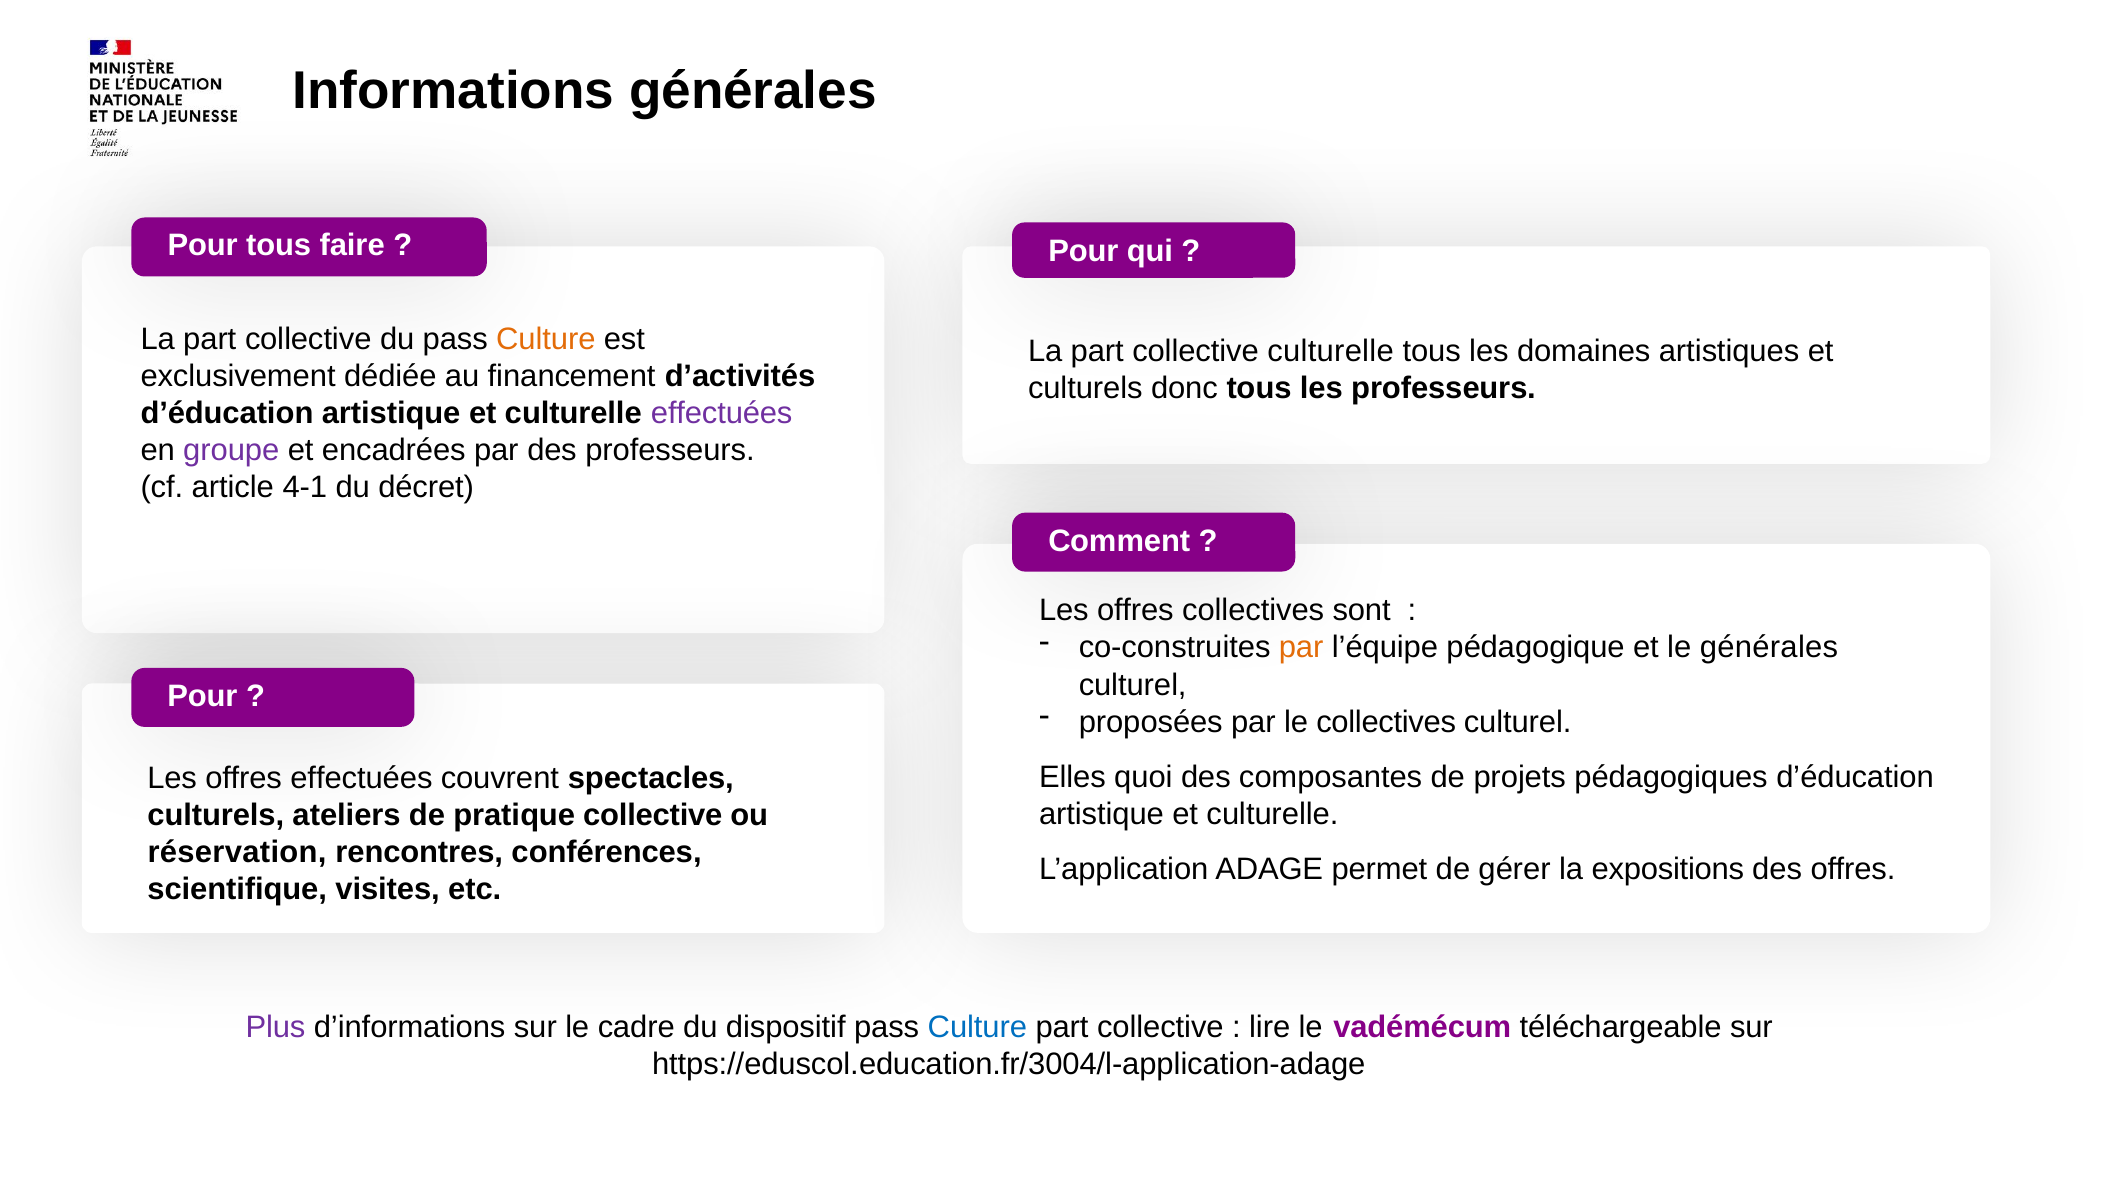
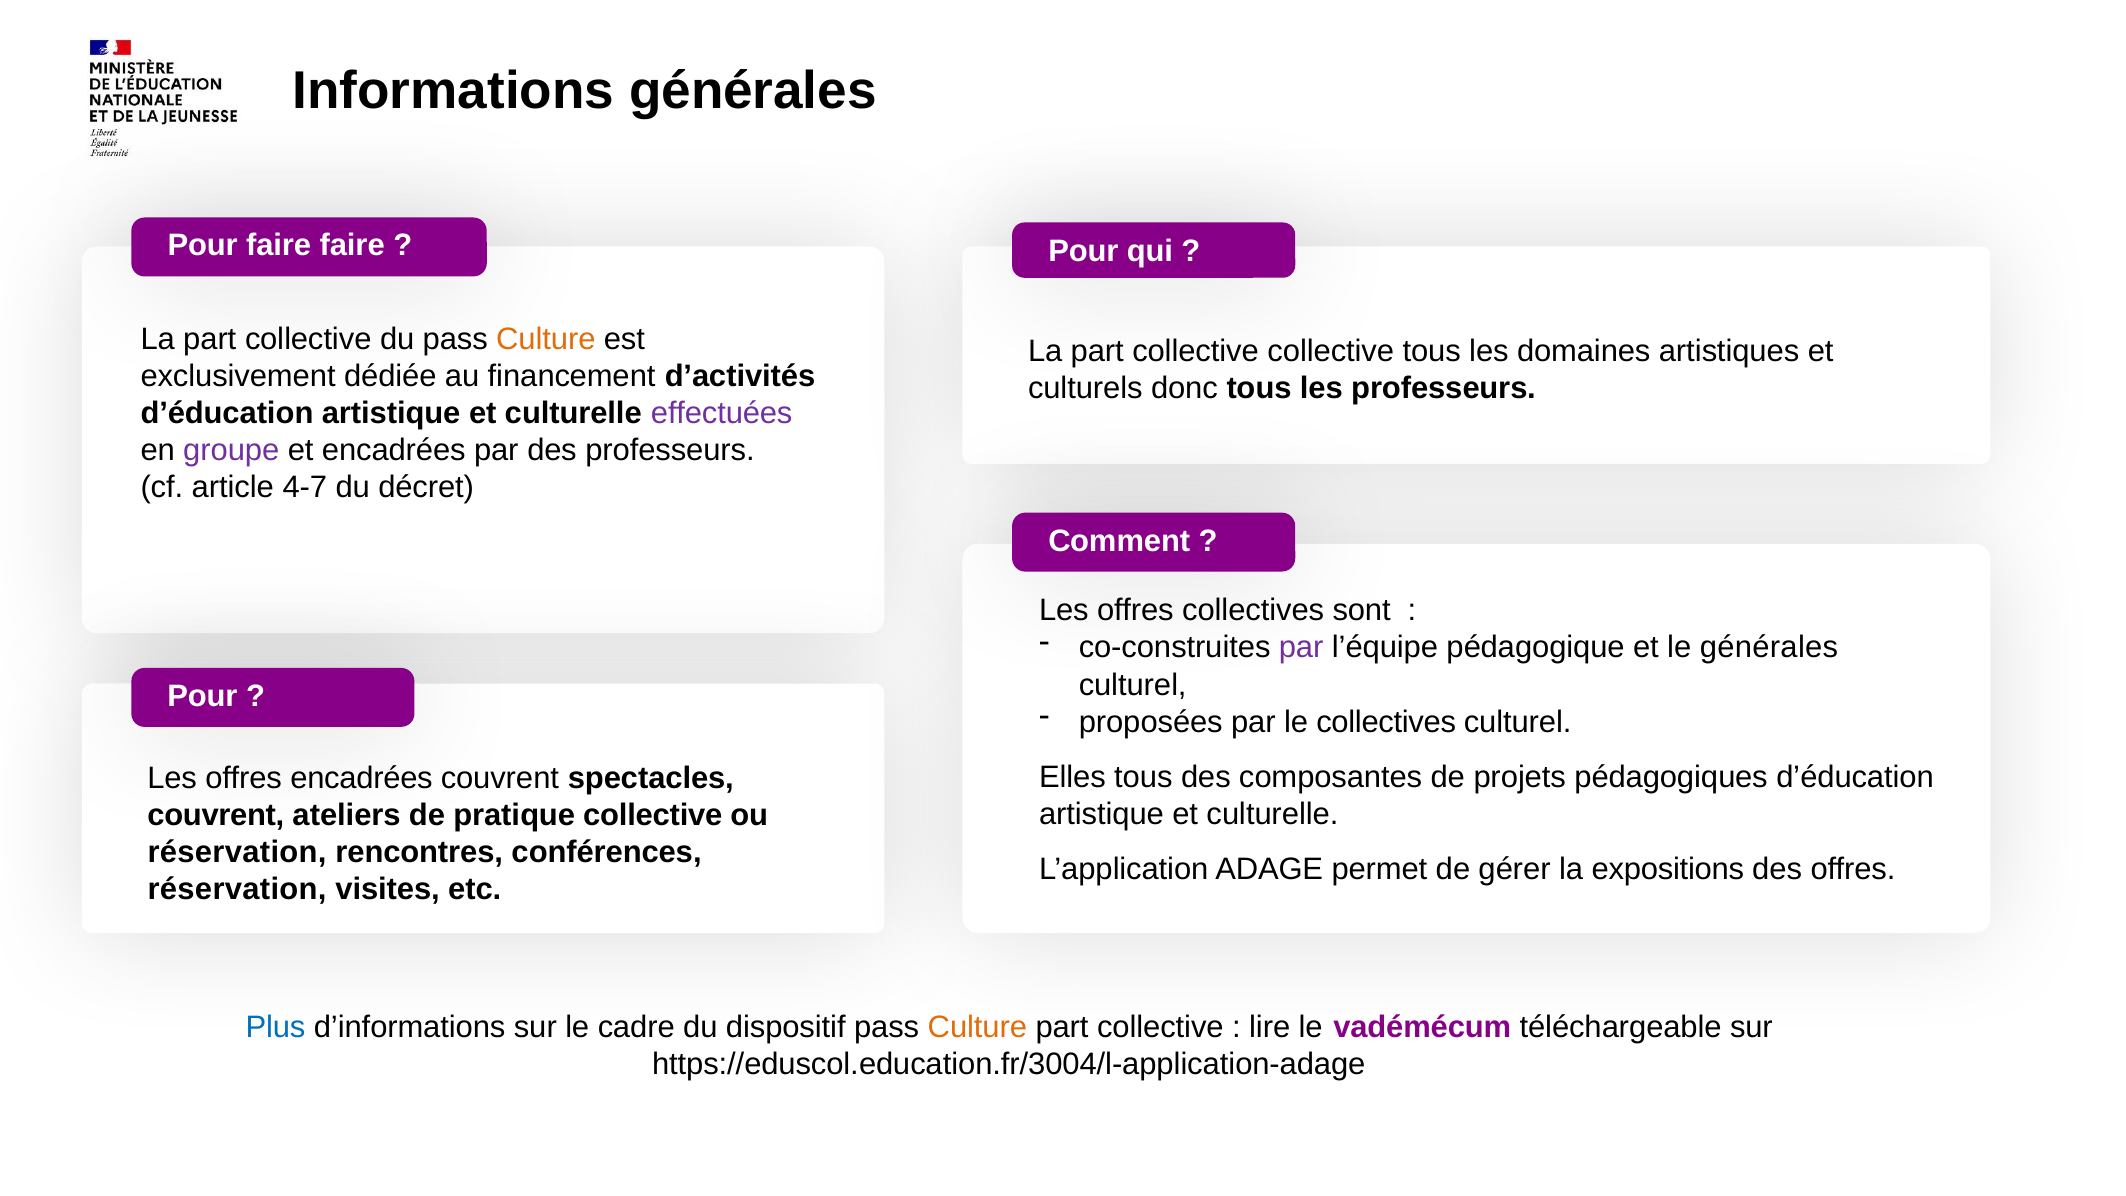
Pour tous: tous -> faire
collective culturelle: culturelle -> collective
4-1: 4-1 -> 4-7
par at (1301, 648) colour: orange -> purple
Elles quoi: quoi -> tous
offres effectuées: effectuées -> encadrées
culturels at (216, 815): culturels -> couvrent
scientifique at (237, 890): scientifique -> réservation
Plus colour: purple -> blue
Culture at (977, 1027) colour: blue -> orange
